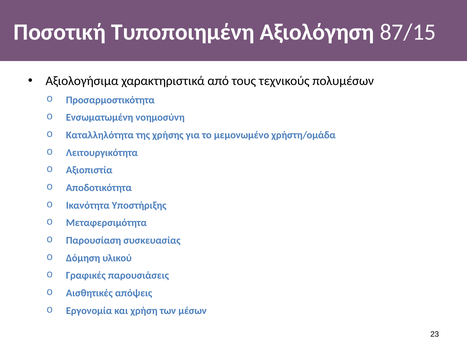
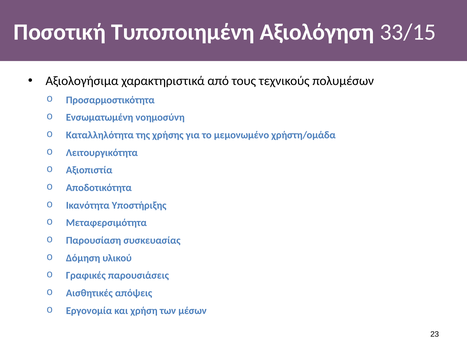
87/15: 87/15 -> 33/15
